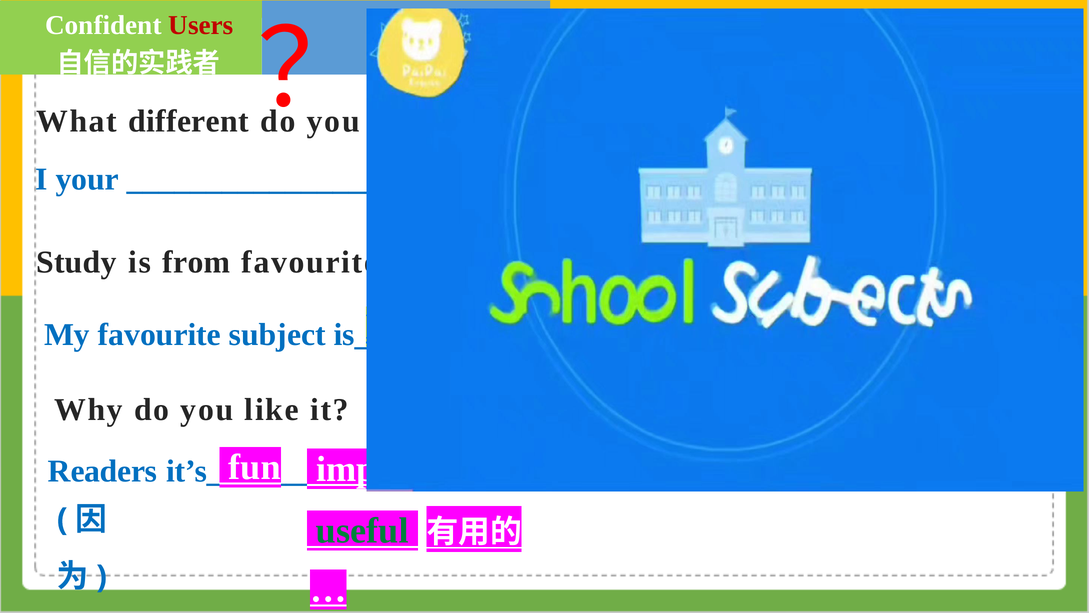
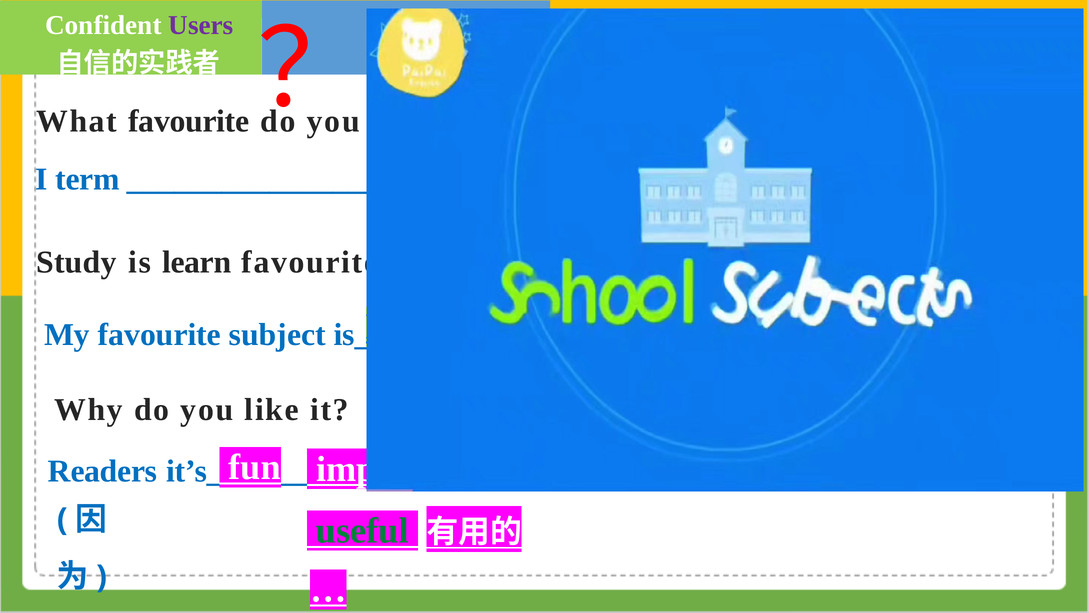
Users colour: red -> purple
What different: different -> favourite
I your: your -> term
is from: from -> learn
